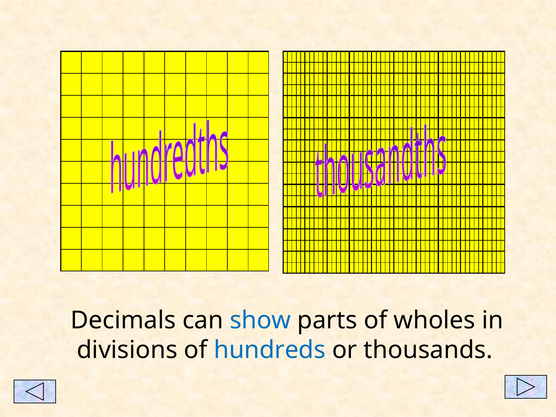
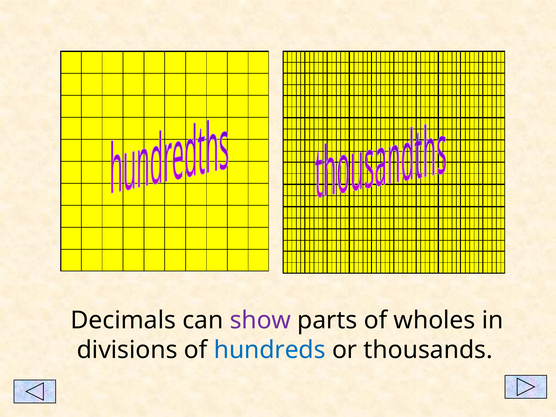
show colour: blue -> purple
